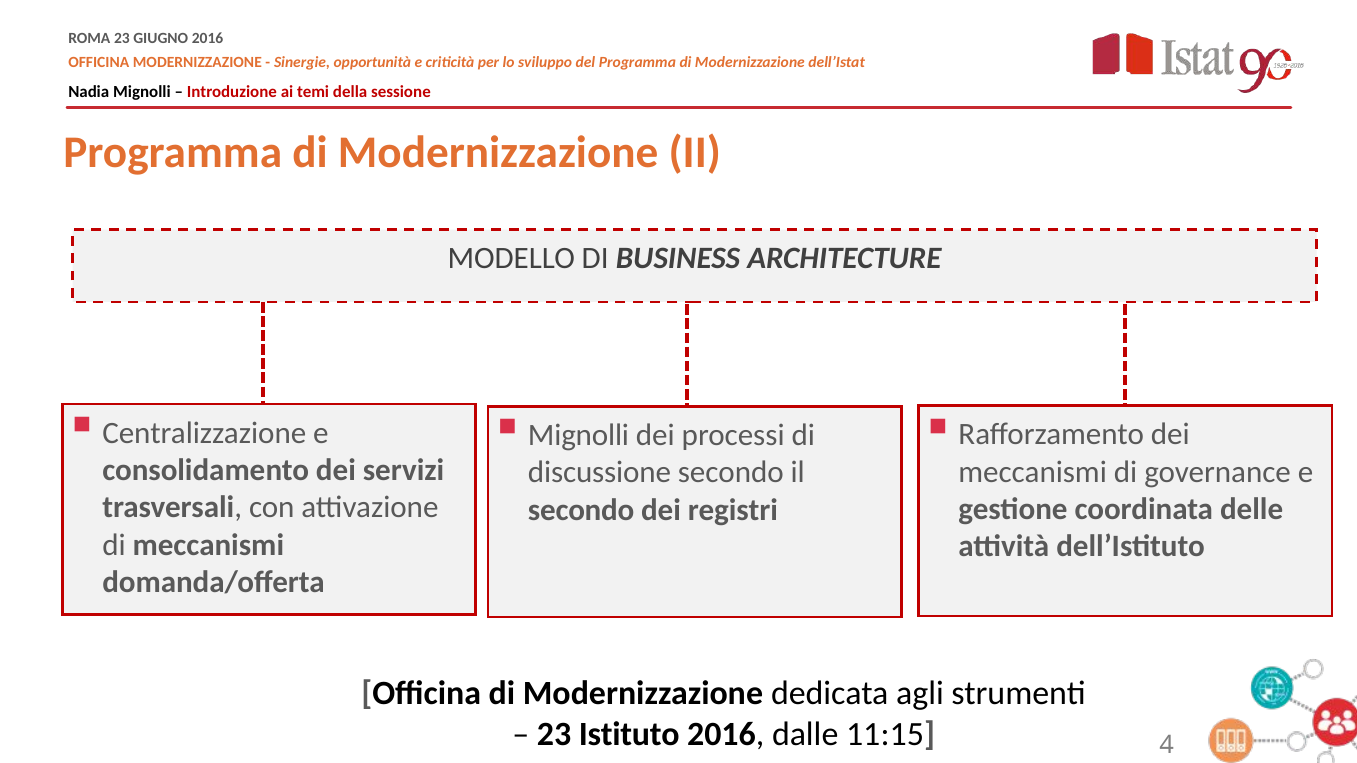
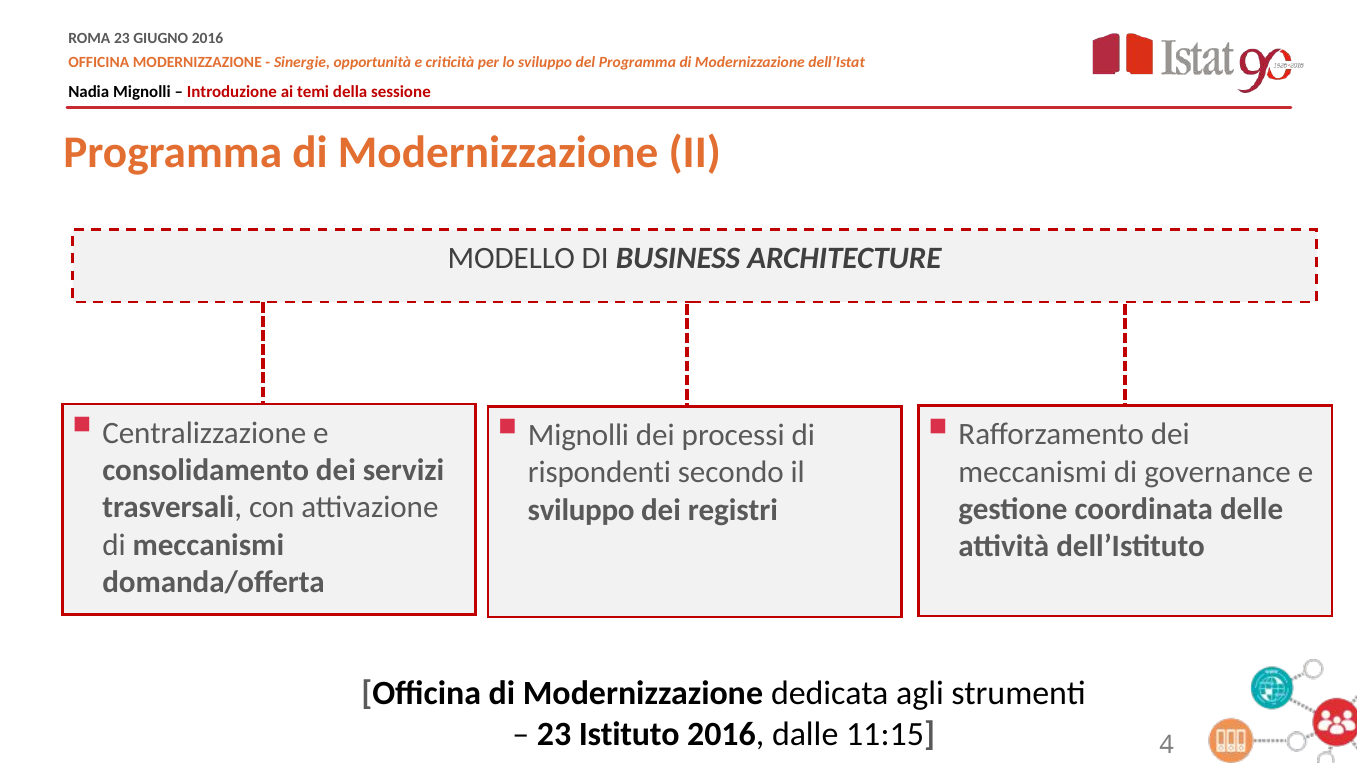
discussione: discussione -> rispondenti
secondo at (581, 510): secondo -> sviluppo
